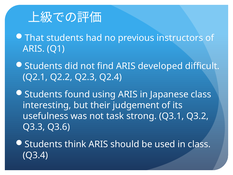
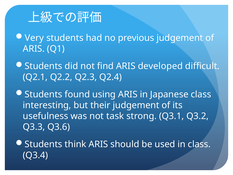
That: That -> Very
previous instructors: instructors -> judgement
